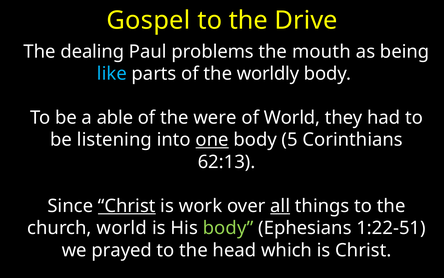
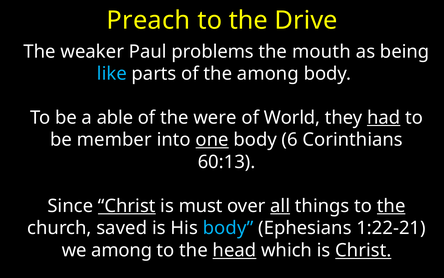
Gospel: Gospel -> Preach
dealing: dealing -> weaker
the worldly: worldly -> among
had underline: none -> present
listening: listening -> member
5: 5 -> 6
62:13: 62:13 -> 60:13
work: work -> must
the at (391, 206) underline: none -> present
church world: world -> saved
body at (228, 228) colour: light green -> light blue
1:22-51: 1:22-51 -> 1:22-21
we prayed: prayed -> among
head underline: none -> present
Christ at (363, 250) underline: none -> present
